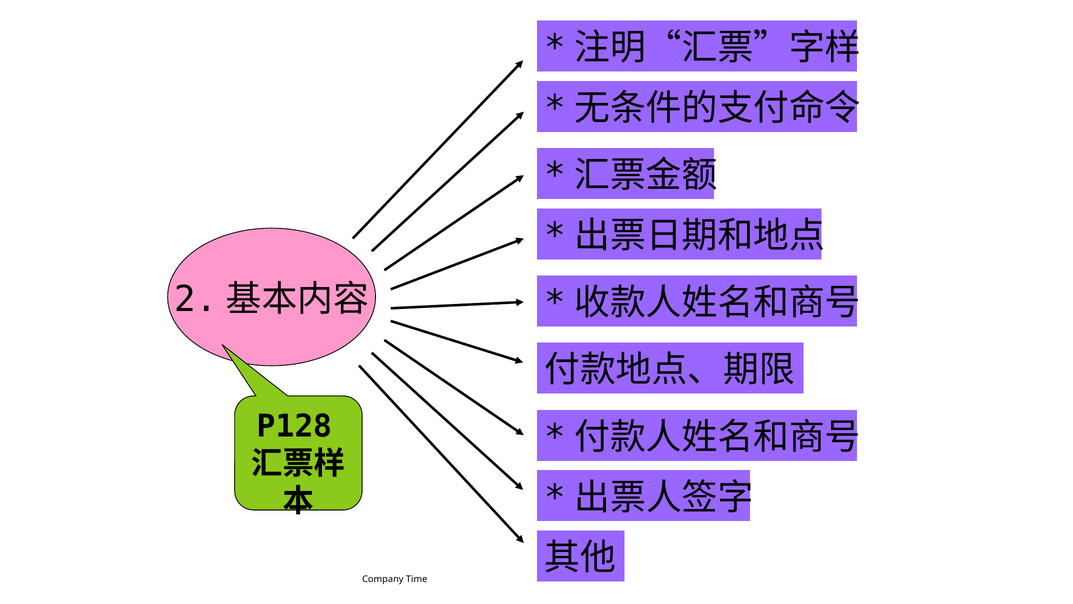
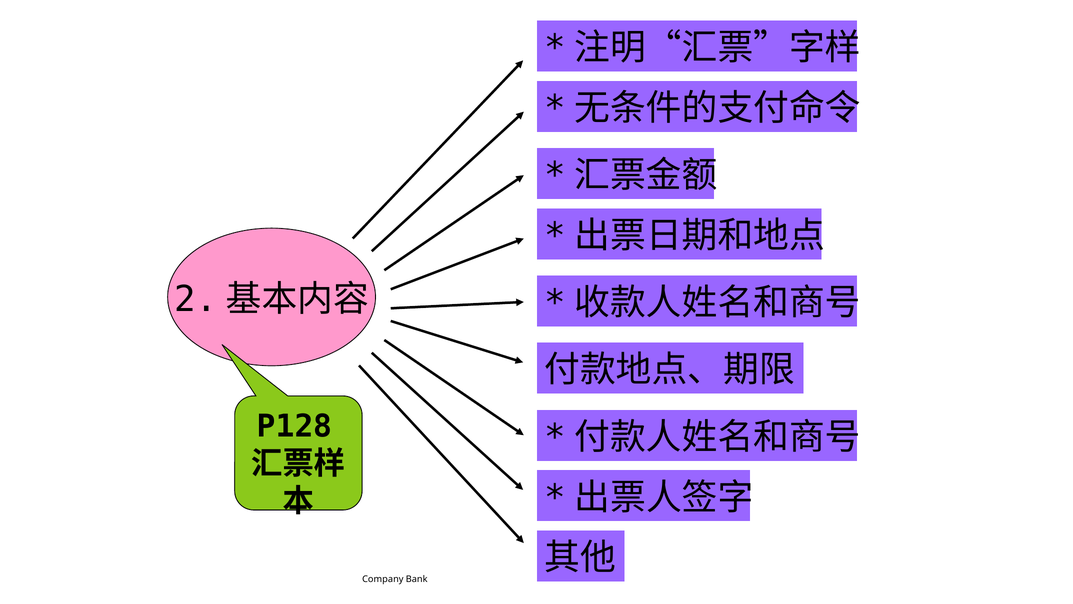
Time: Time -> Bank
